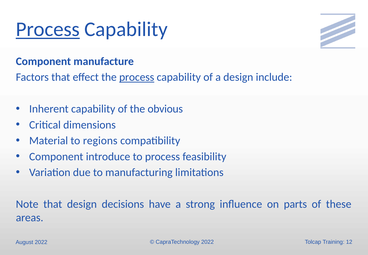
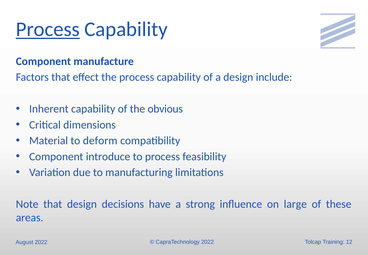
process at (137, 77) underline: present -> none
regions: regions -> deform
parts: parts -> large
